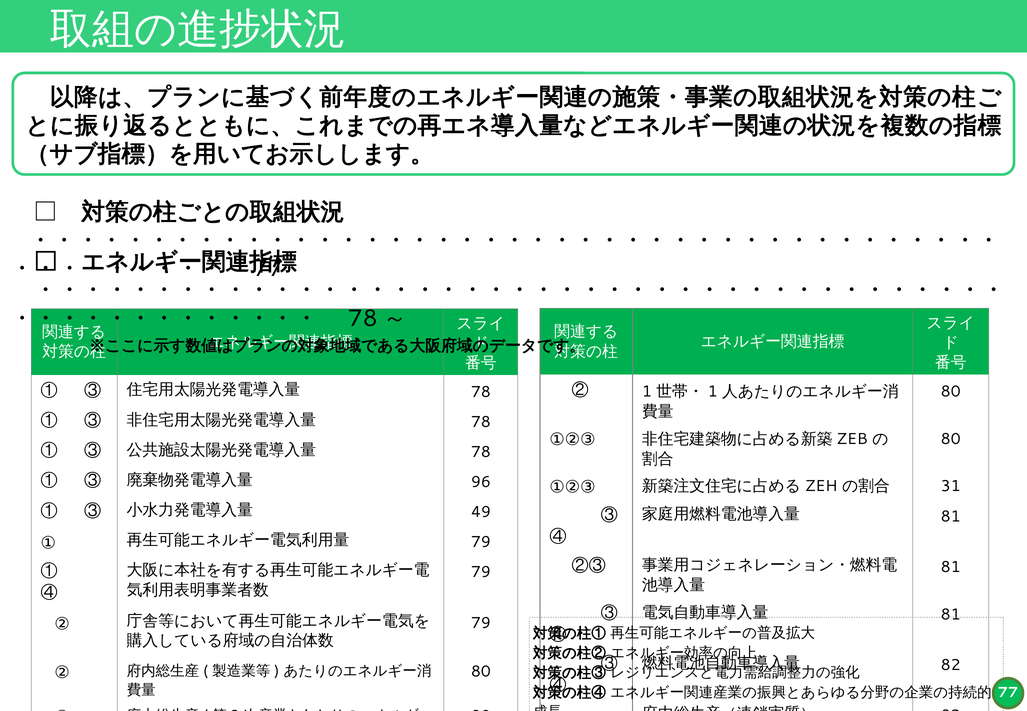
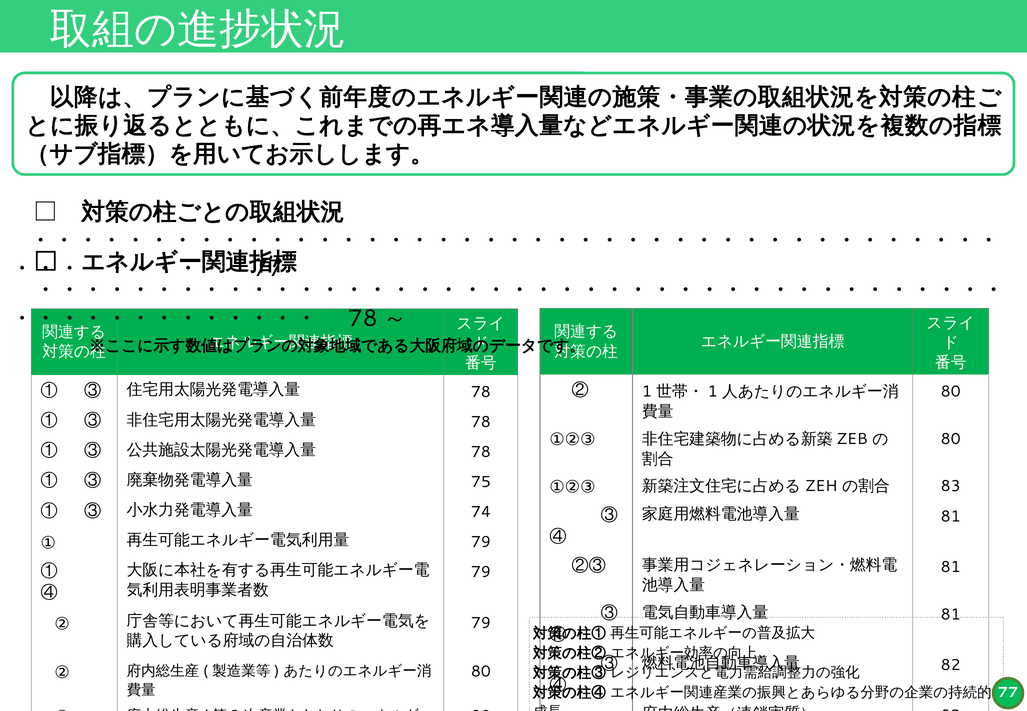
96: 96 -> 75
31: 31 -> 83
49: 49 -> 74
